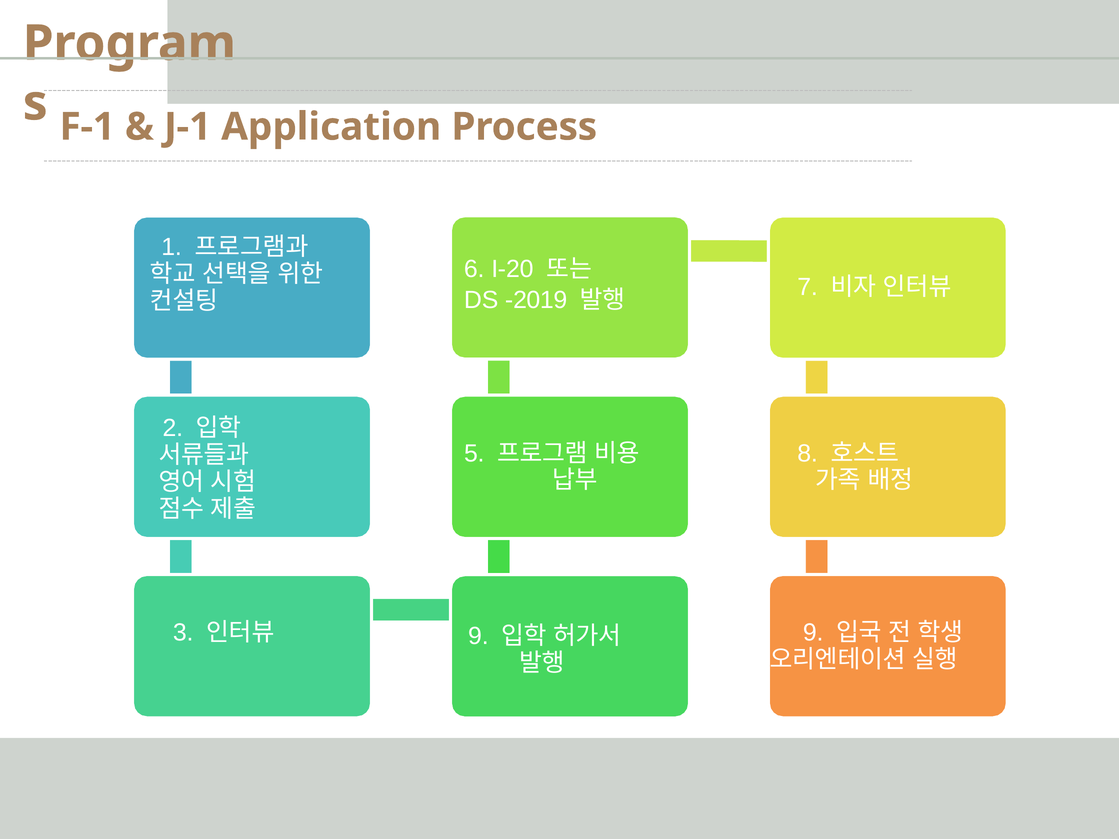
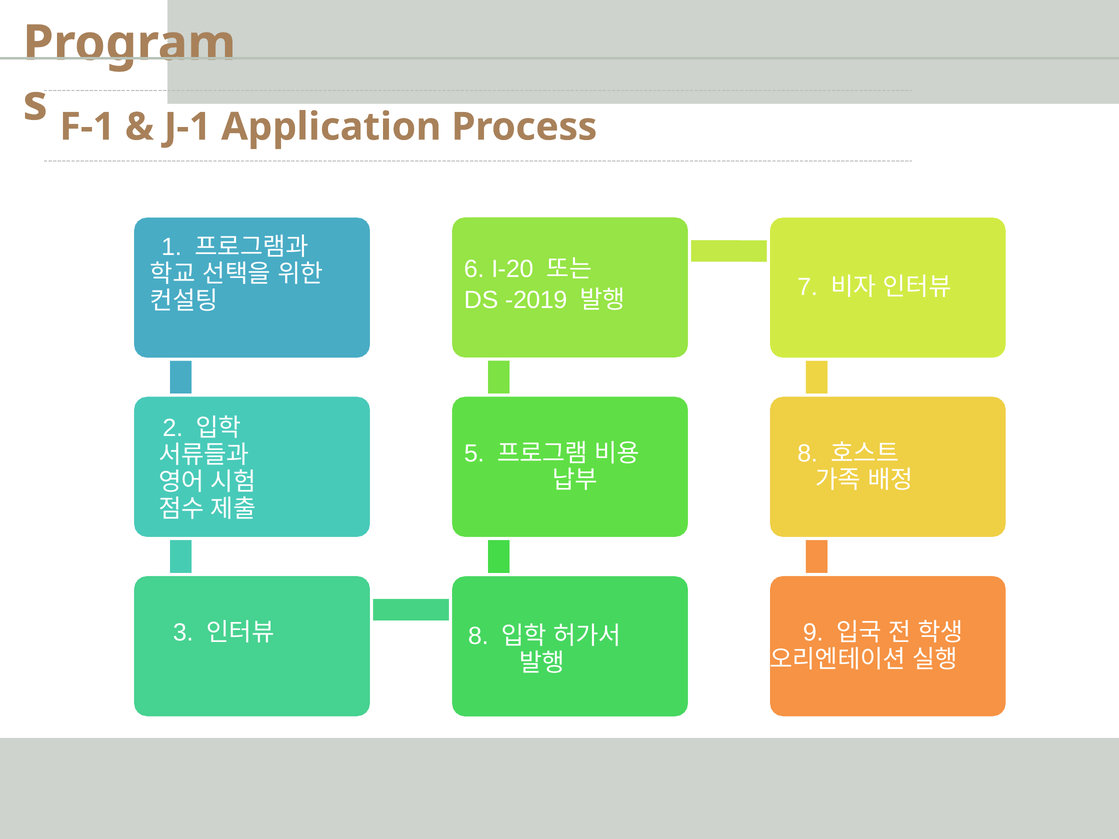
9 at (478, 636): 9 -> 8
